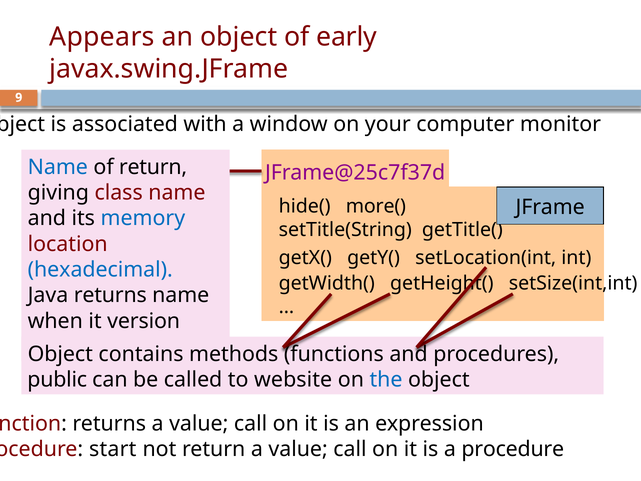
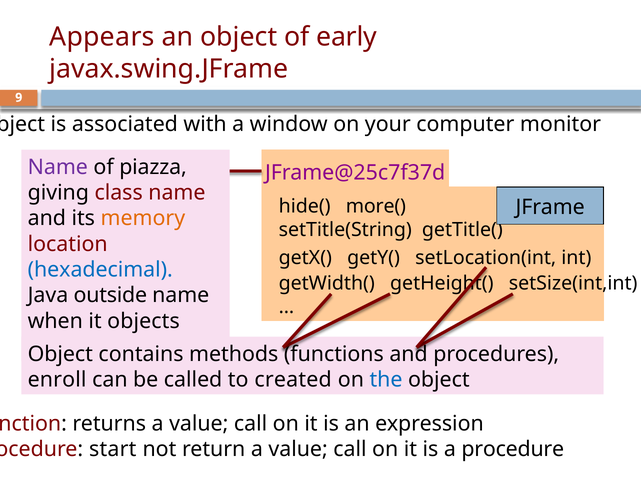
Name at (58, 167) colour: blue -> purple
of return: return -> piazza
memory colour: blue -> orange
Java returns: returns -> outside
version: version -> objects
public: public -> enroll
website: website -> created
